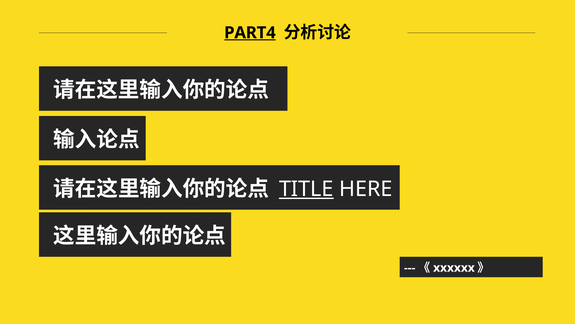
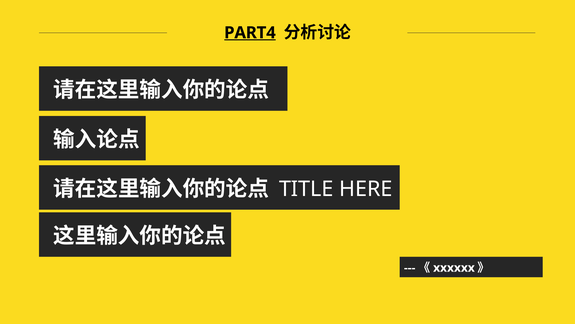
TITLE underline: present -> none
